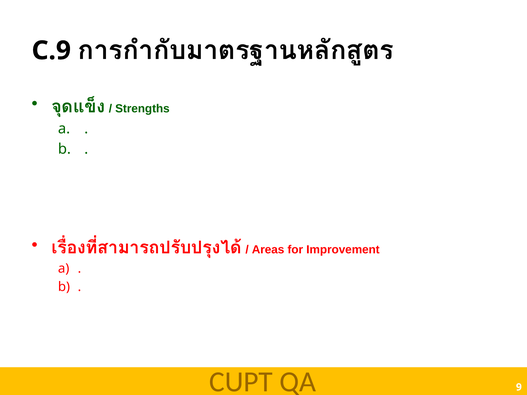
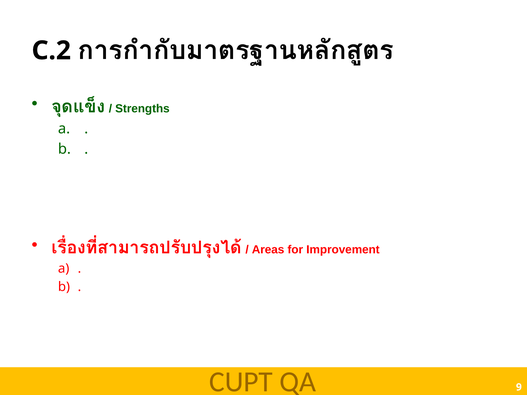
C.9: C.9 -> C.2
